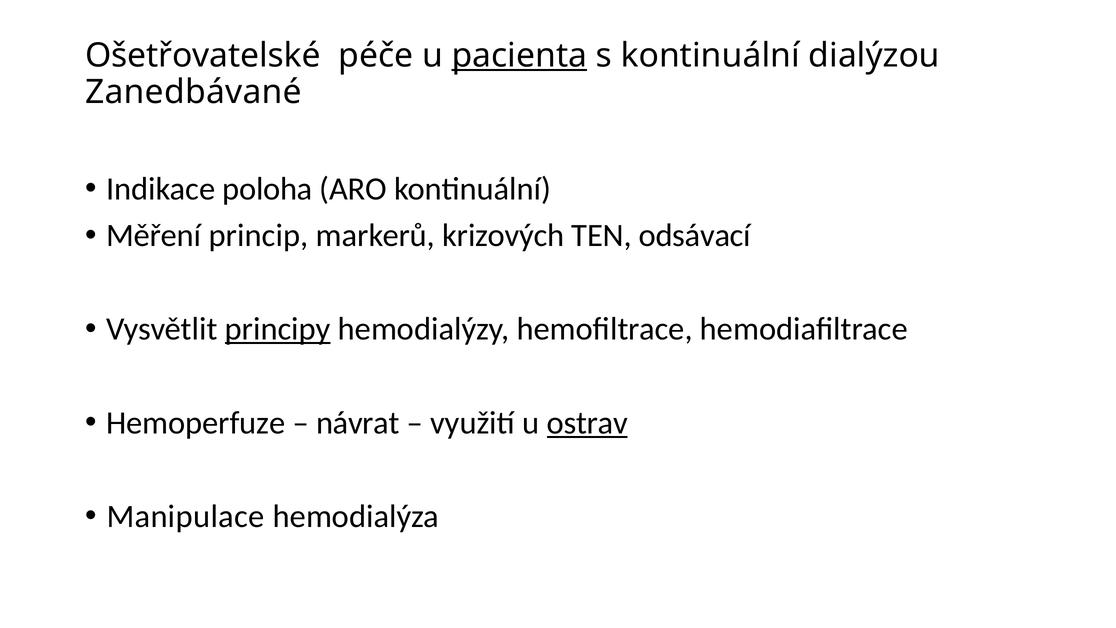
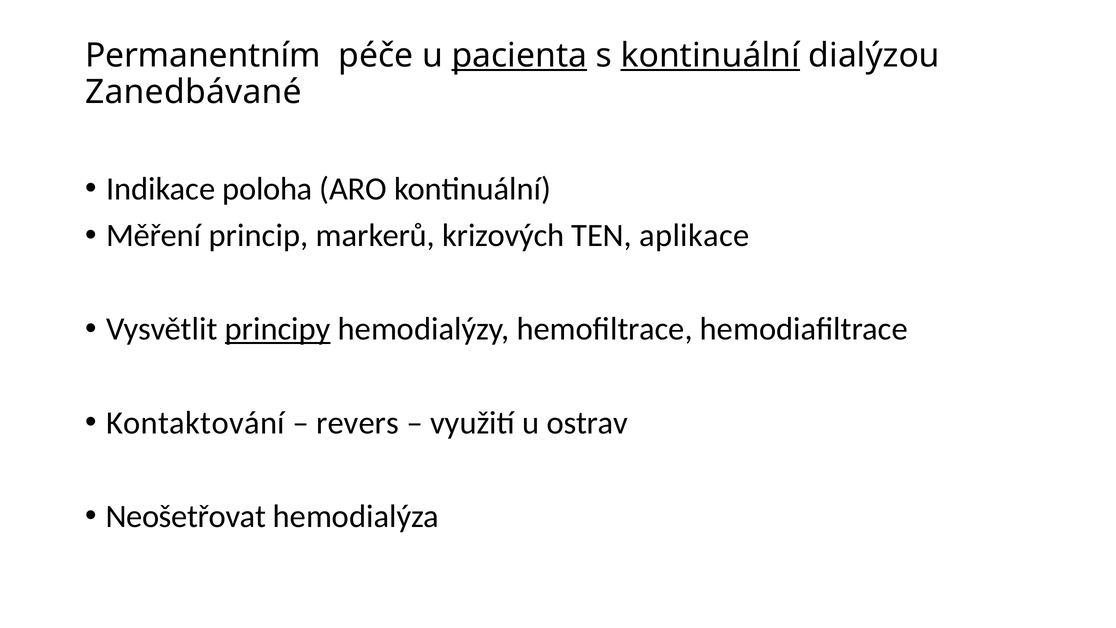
Ošetřovatelské: Ošetřovatelské -> Permanentním
kontinuální at (710, 56) underline: none -> present
odsávací: odsávací -> aplikace
Hemoperfuze: Hemoperfuze -> Kontaktování
návrat: návrat -> revers
ostrav underline: present -> none
Manipulace: Manipulace -> Neošetřovat
